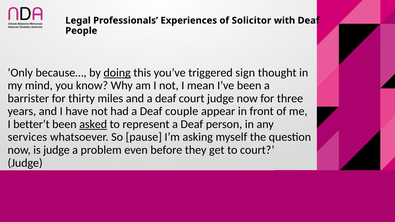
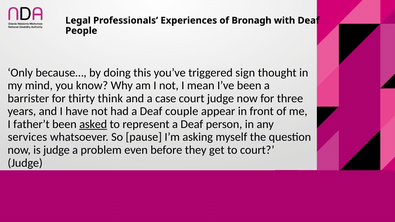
Solicitor: Solicitor -> Bronagh
doing underline: present -> none
miles: miles -> think
and a deaf: deaf -> case
better’t: better’t -> father’t
